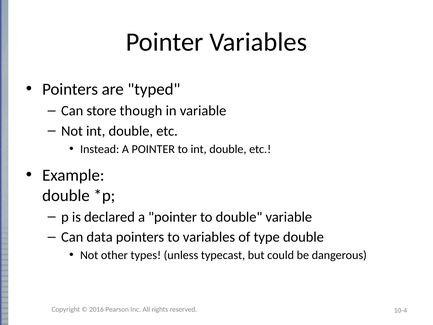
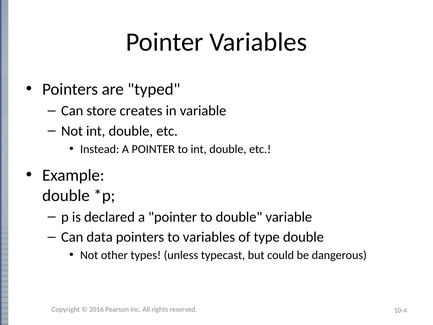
though: though -> creates
